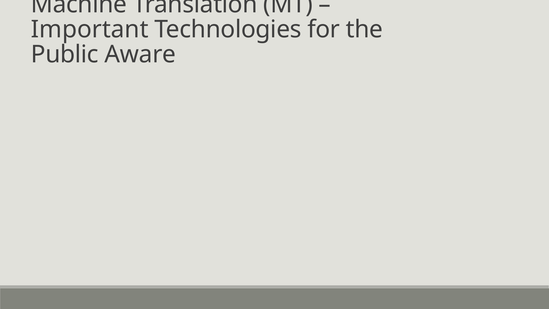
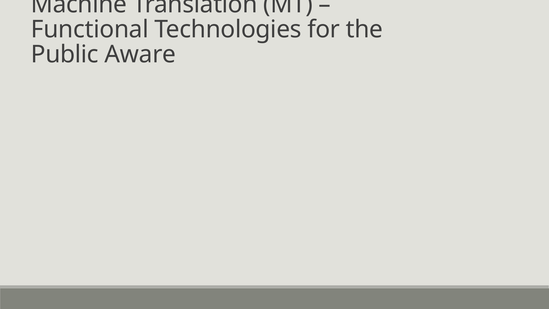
Important: Important -> Functional
